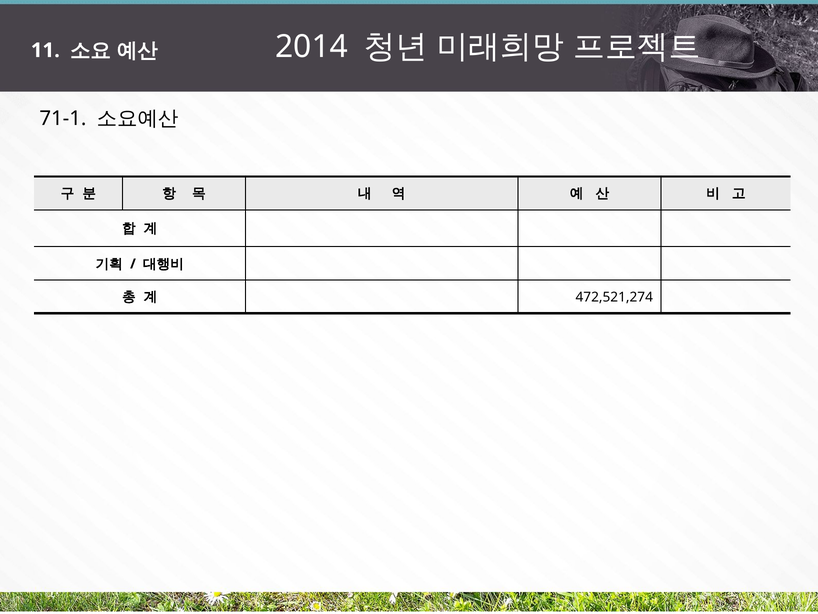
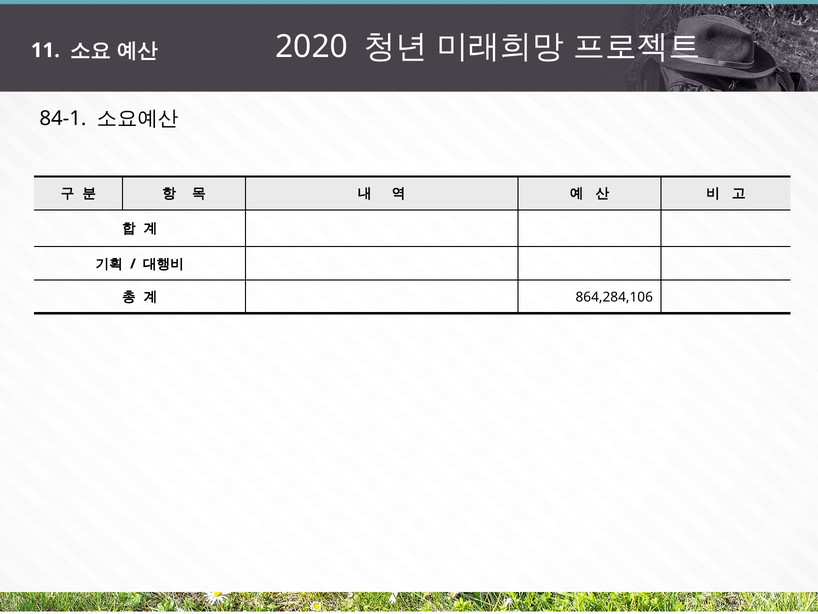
2014: 2014 -> 2020
71-1: 71-1 -> 84-1
472,521,274: 472,521,274 -> 864,284,106
